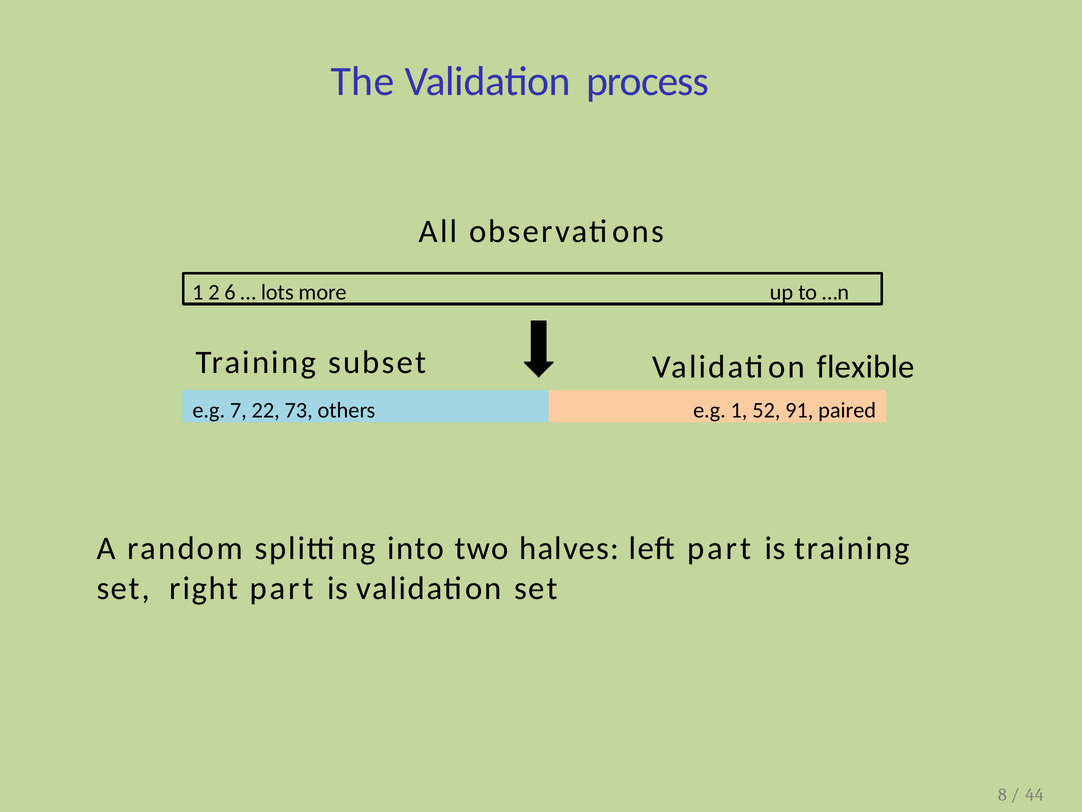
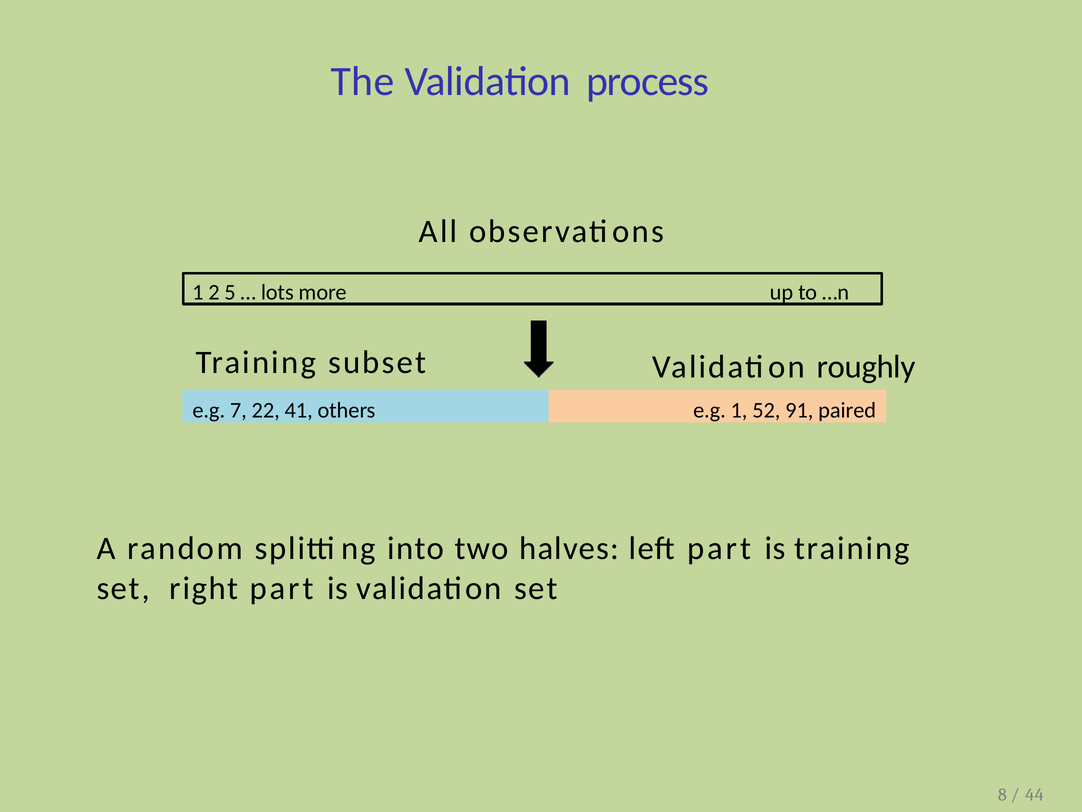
6: 6 -> 5
flexible: flexible -> roughly
73: 73 -> 41
